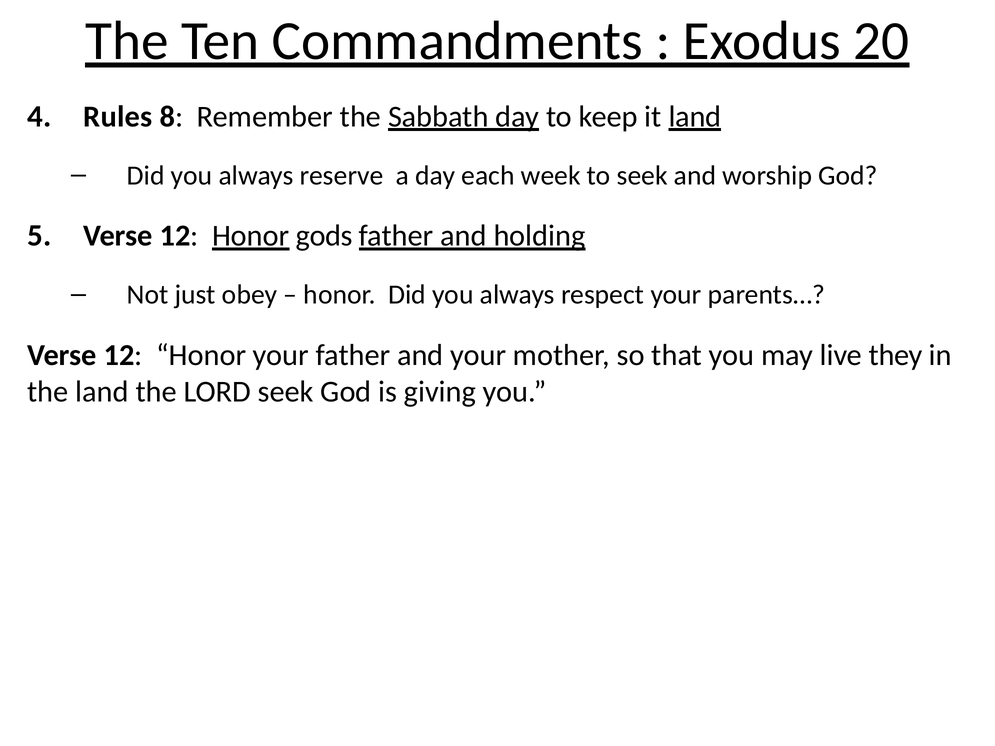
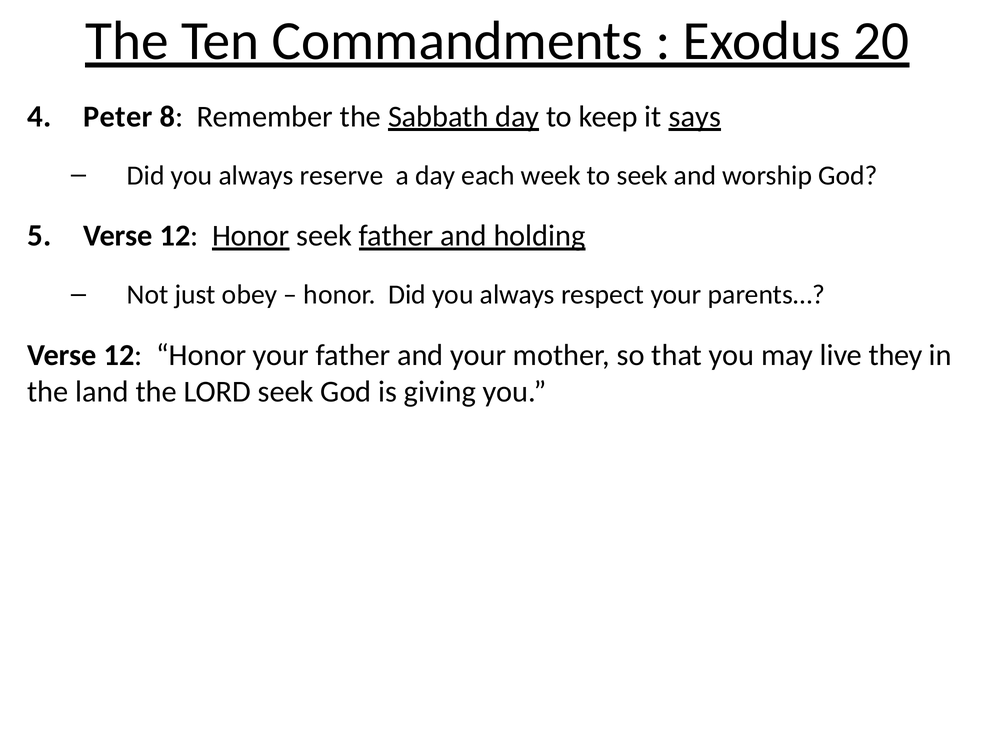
Rules: Rules -> Peter
it land: land -> says
Honor gods: gods -> seek
